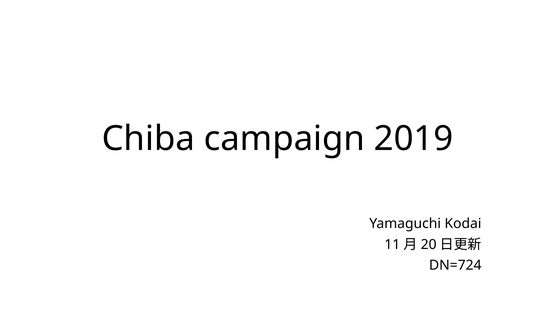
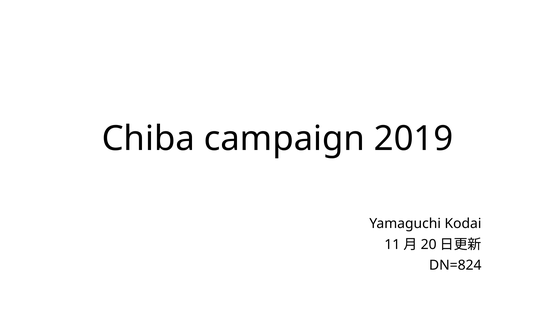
DN=724: DN=724 -> DN=824
